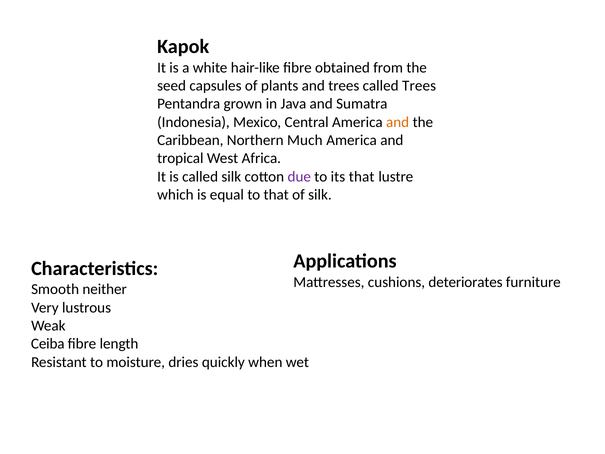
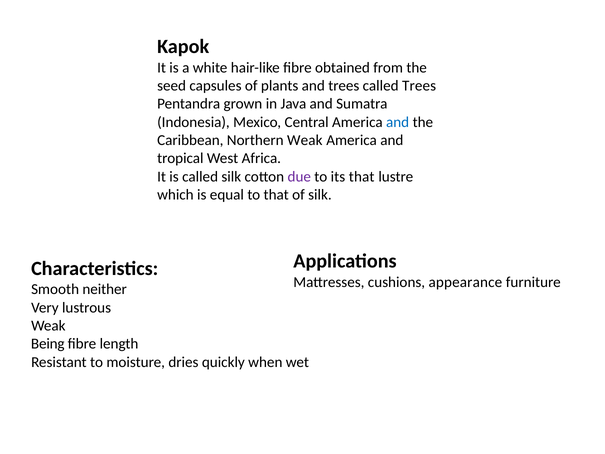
and at (398, 122) colour: orange -> blue
Northern Much: Much -> Weak
deteriorates: deteriorates -> appearance
Ceiba: Ceiba -> Being
